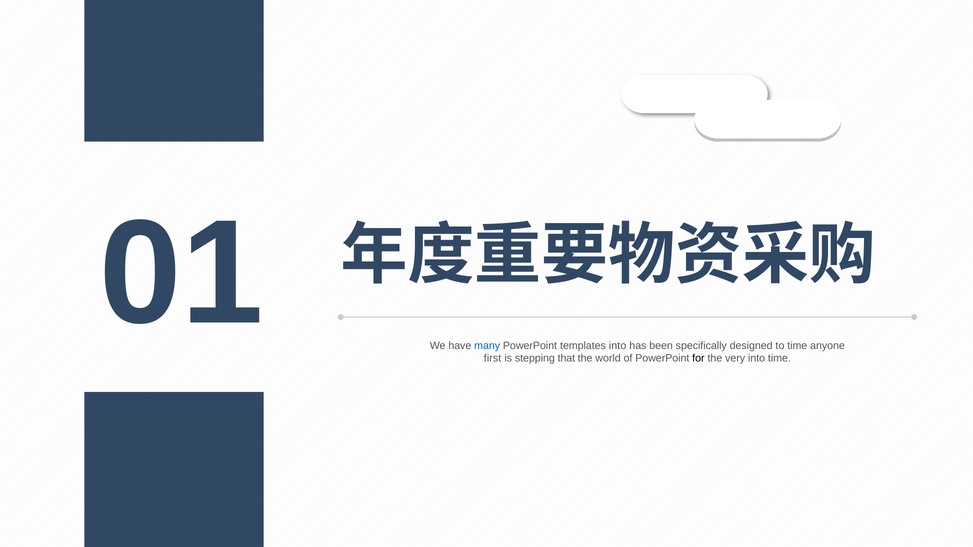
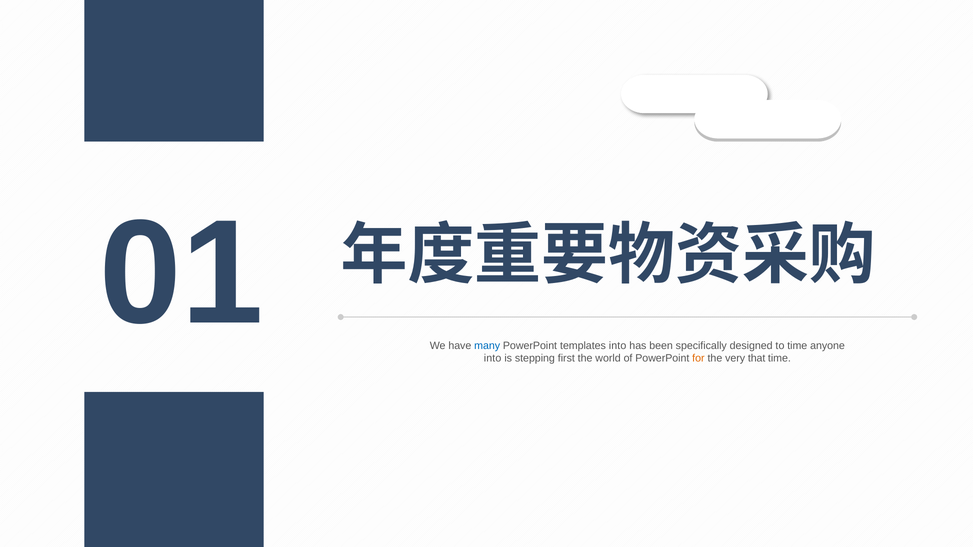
first at (493, 359): first -> into
that: that -> first
for colour: black -> orange
very into: into -> that
